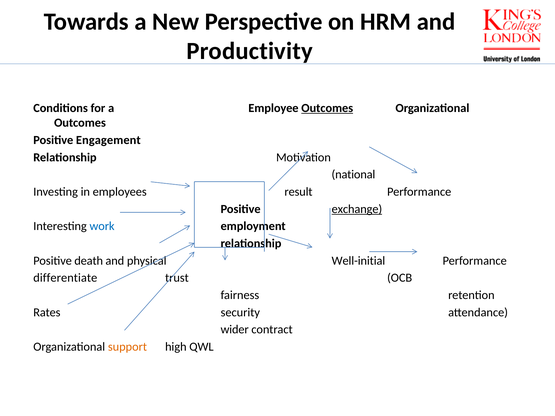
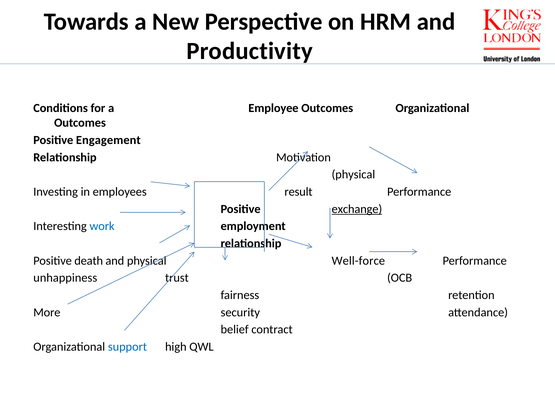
Outcomes at (327, 108) underline: present -> none
national at (353, 175): national -> physical
Well-initial: Well-initial -> Well-force
differentiate: differentiate -> unhappiness
Rates: Rates -> More
wider: wider -> belief
support colour: orange -> blue
